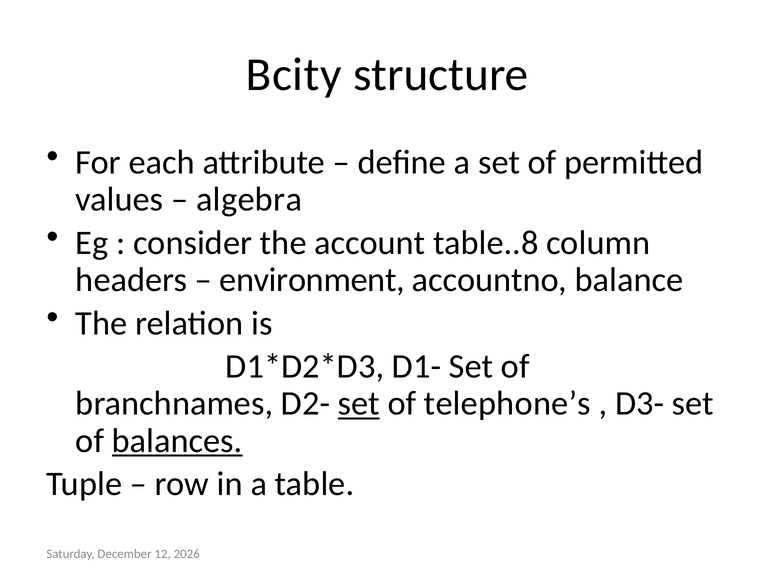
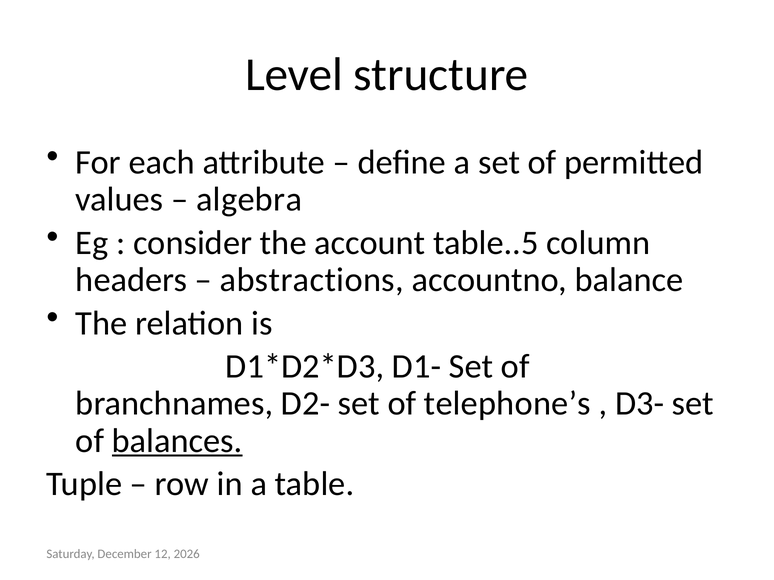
Bcity: Bcity -> Level
table..8: table..8 -> table..5
environment: environment -> abstractions
set at (359, 404) underline: present -> none
